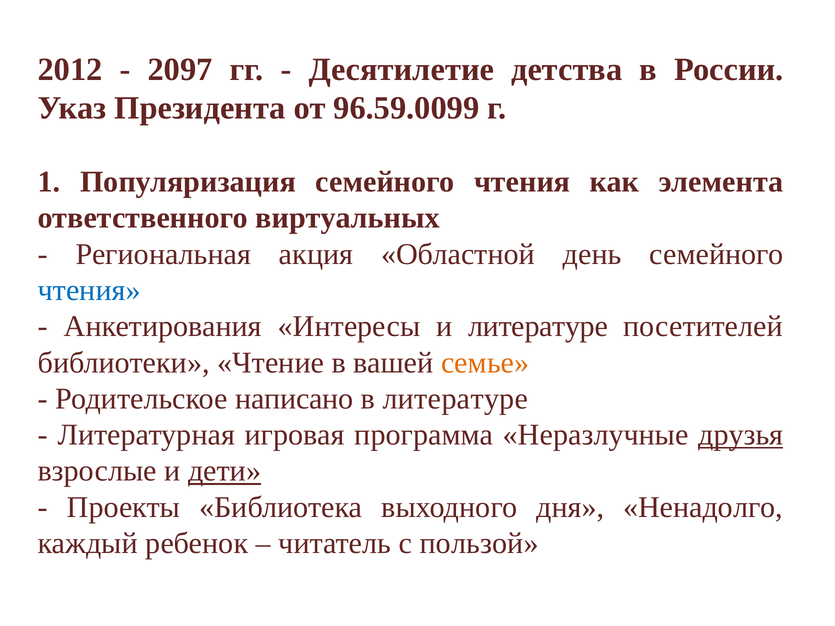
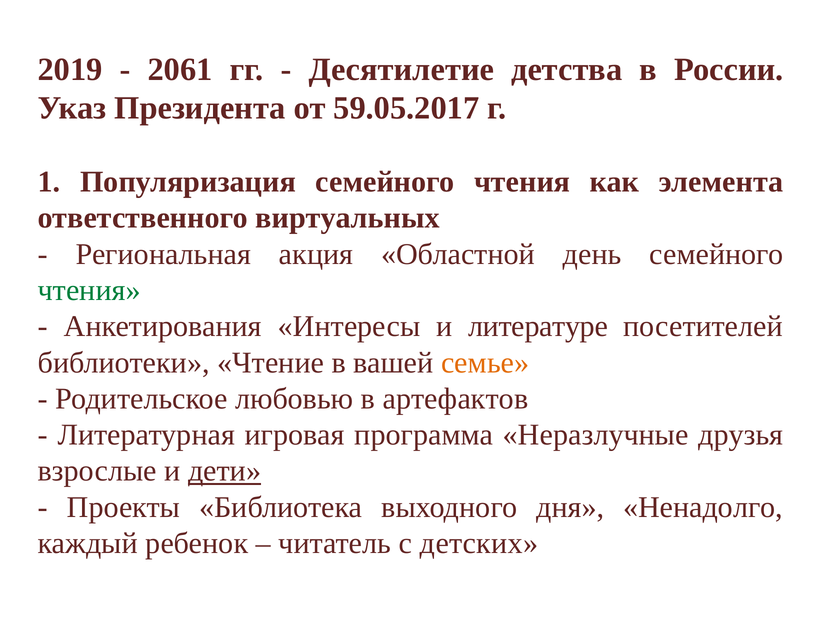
2012: 2012 -> 2019
2097: 2097 -> 2061
96.59.0099: 96.59.0099 -> 59.05.2017
чтения at (89, 290) colour: blue -> green
написано: написано -> любовью
в литературе: литературе -> артефактов
друзья underline: present -> none
пользой: пользой -> детских
